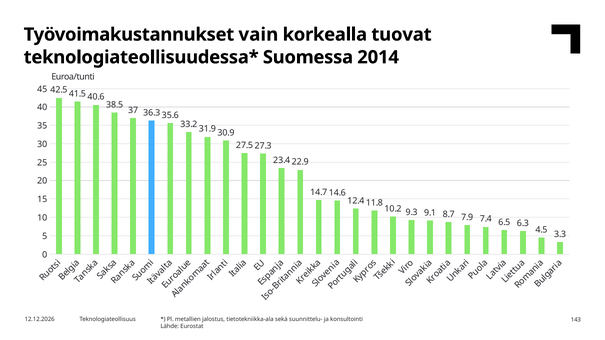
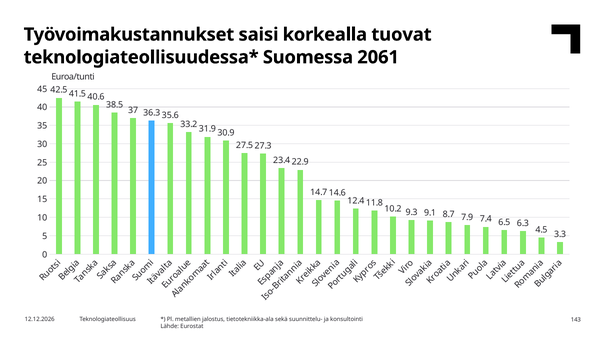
vain: vain -> saisi
2014: 2014 -> 2061
